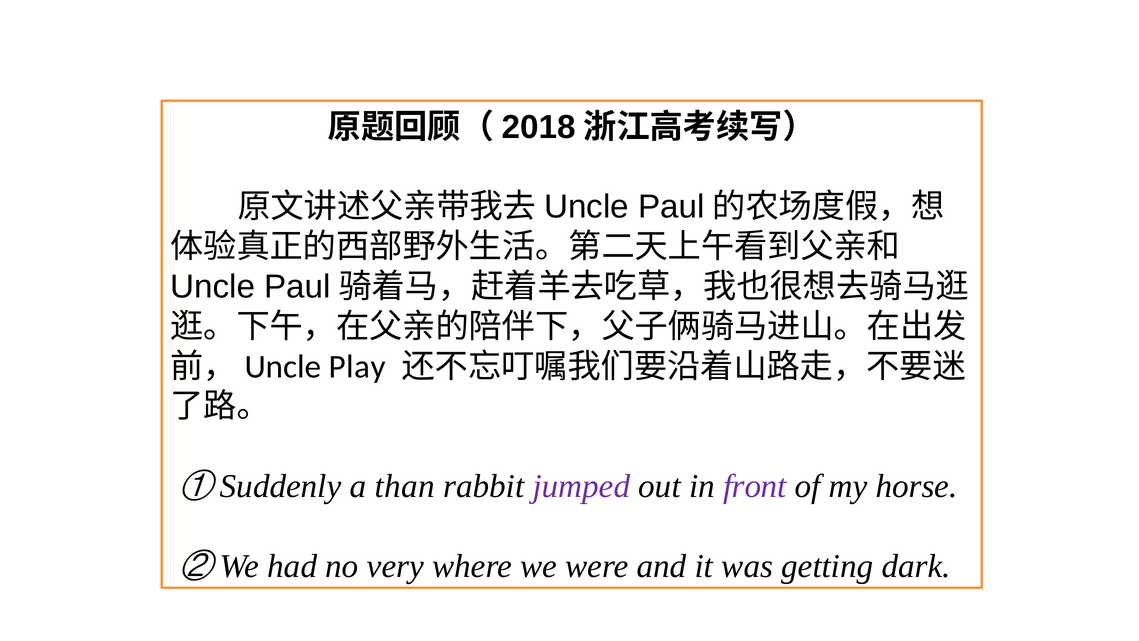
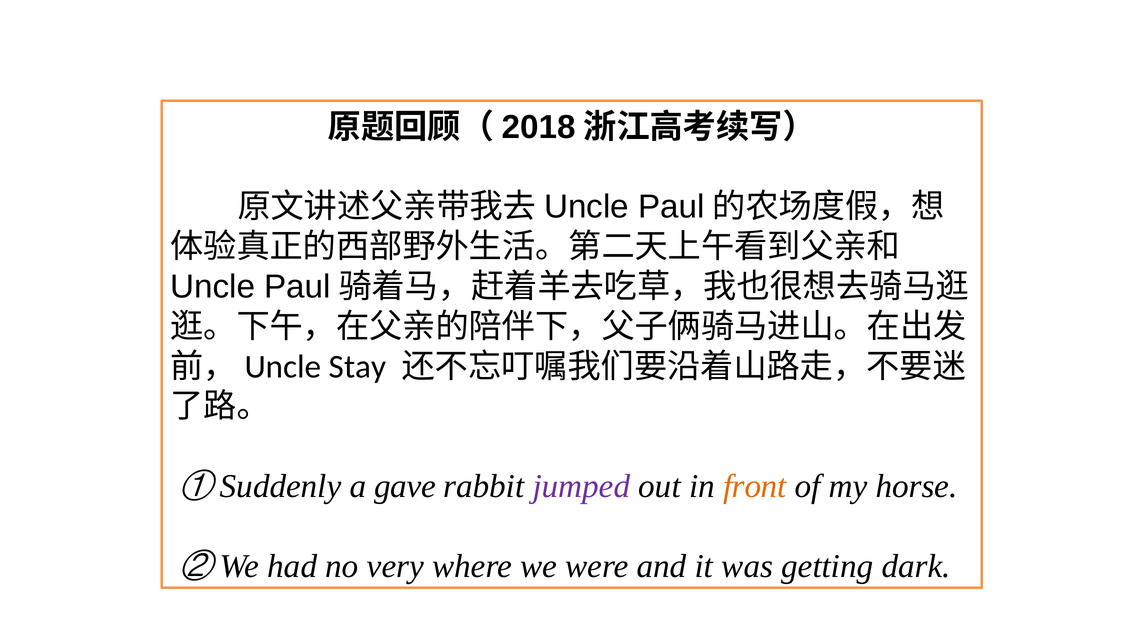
Play: Play -> Stay
than: than -> gave
front colour: purple -> orange
